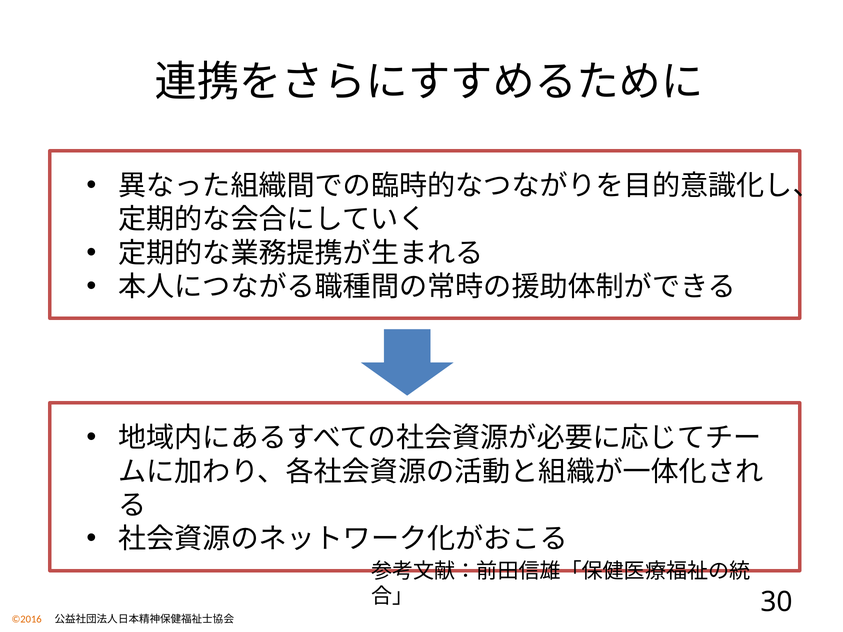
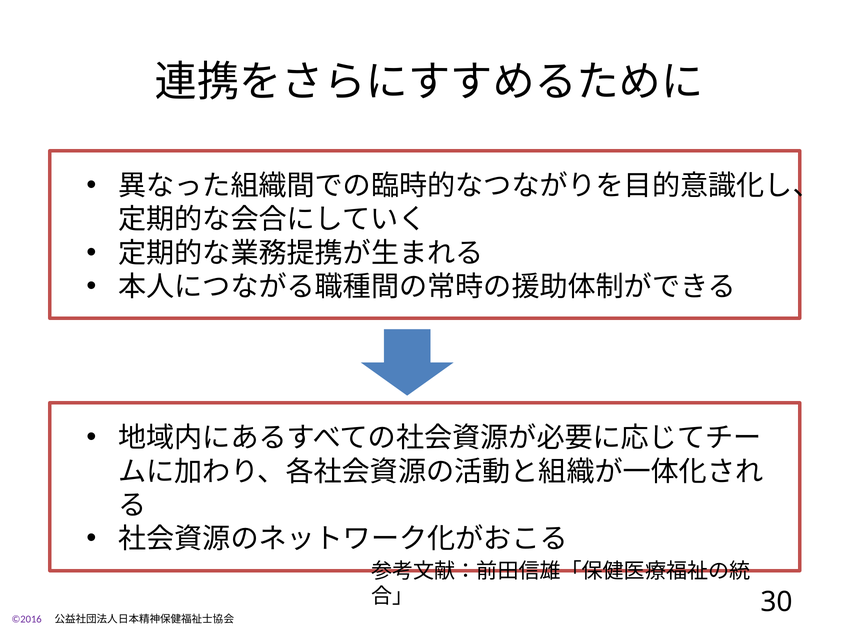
©2016 colour: orange -> purple
